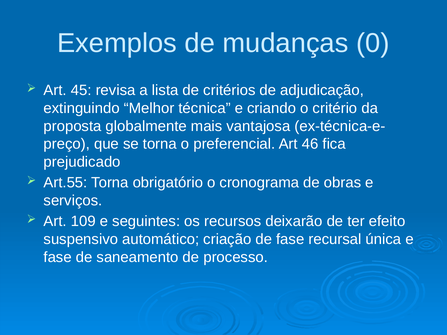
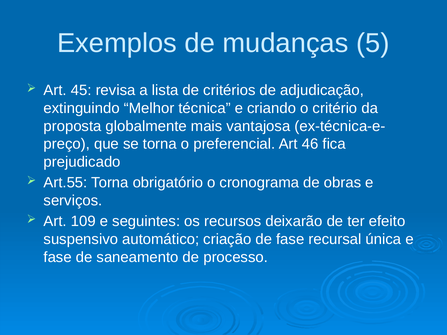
0: 0 -> 5
